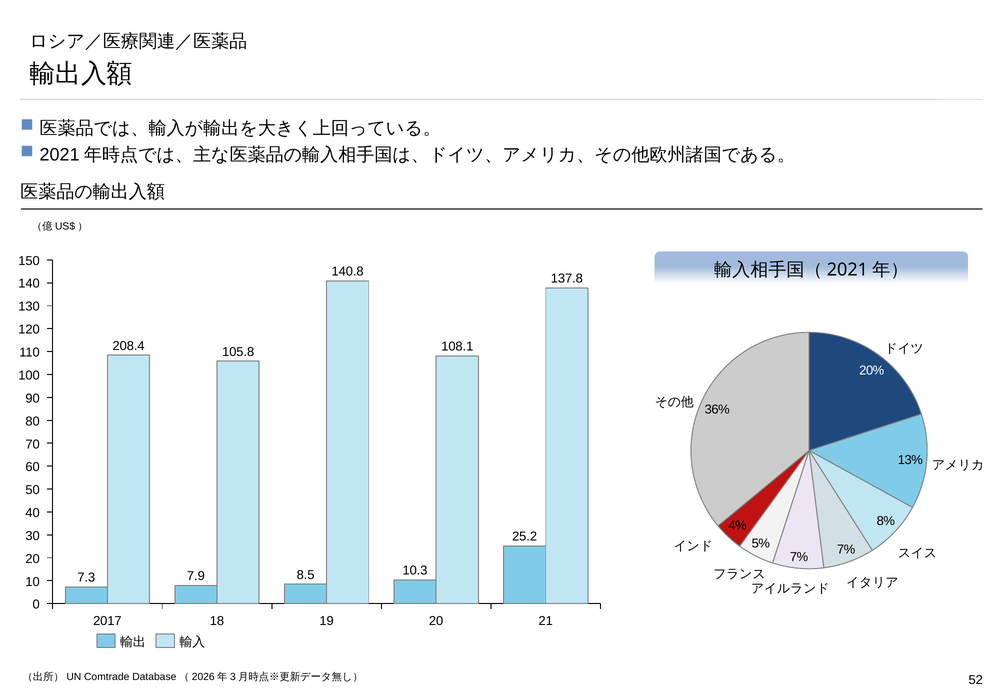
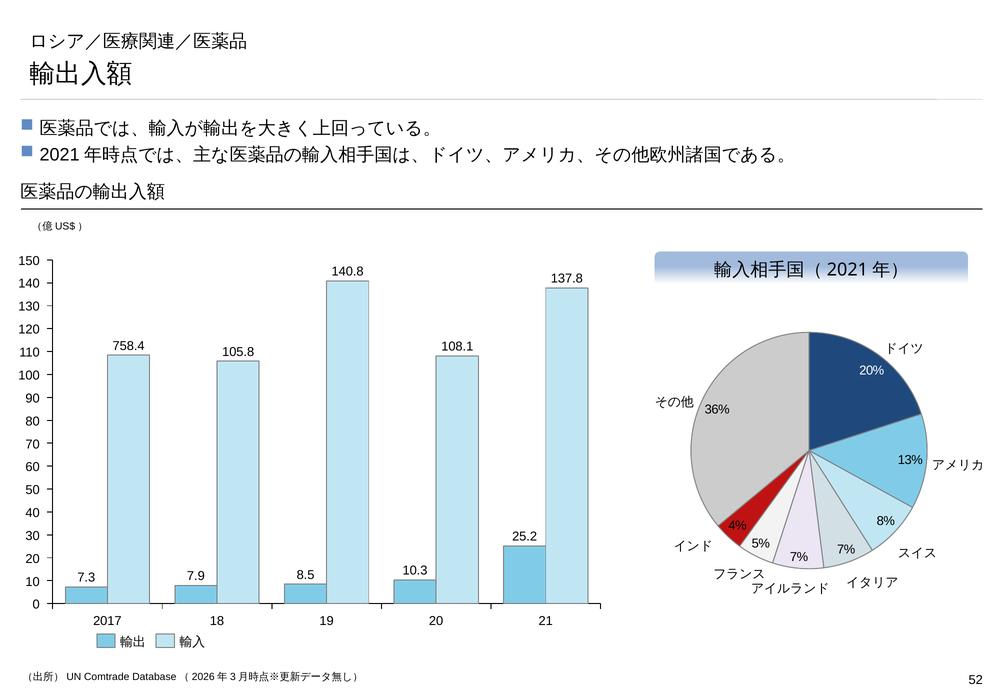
208.4: 208.4 -> 758.4
